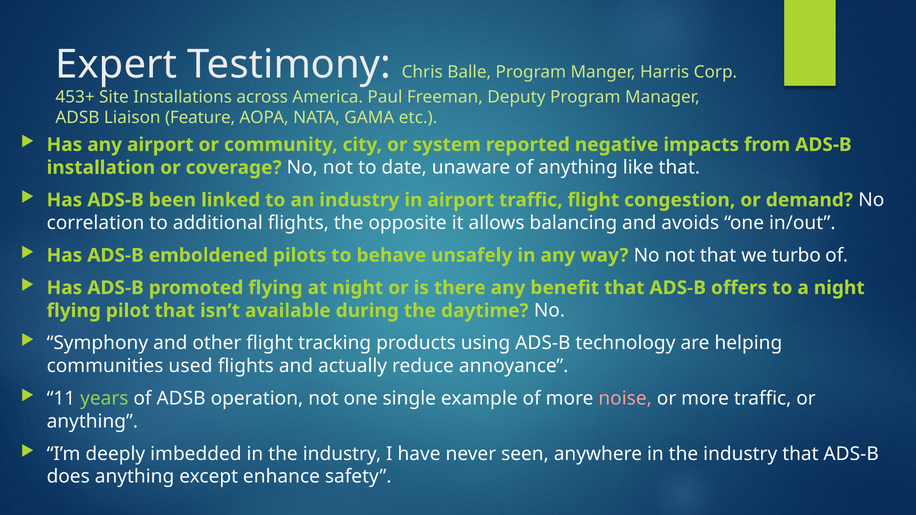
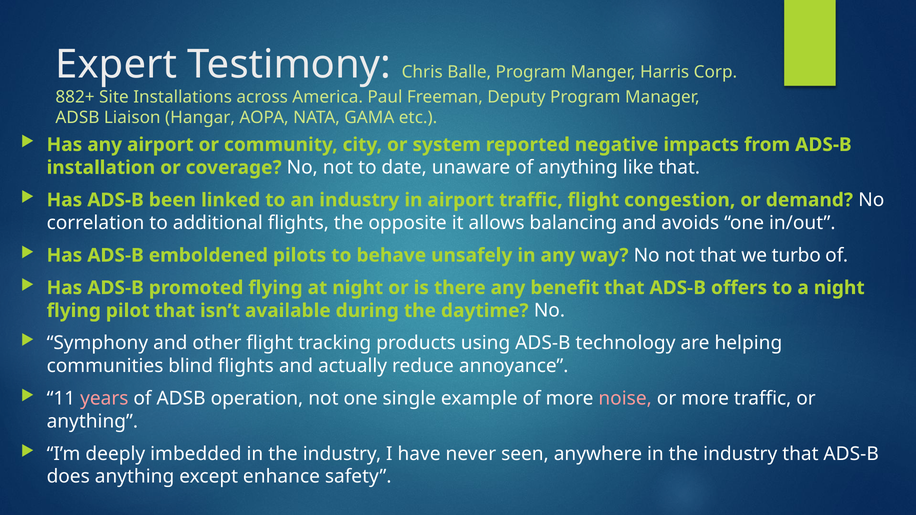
453+: 453+ -> 882+
Feature: Feature -> Hangar
used: used -> blind
years colour: light green -> pink
